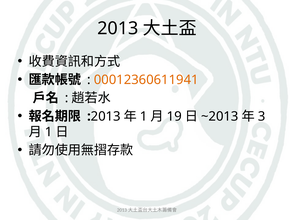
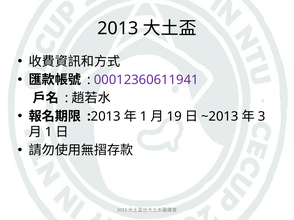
00012360611941 colour: orange -> purple
